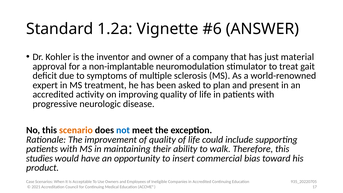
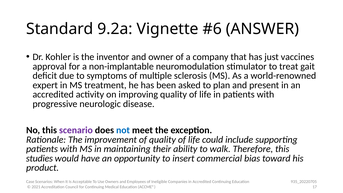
1.2a: 1.2a -> 9.2a
material: material -> vaccines
scenario colour: orange -> purple
